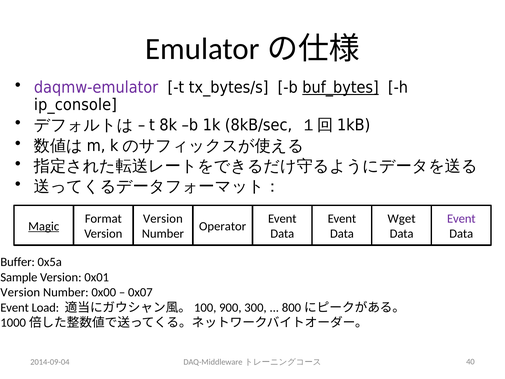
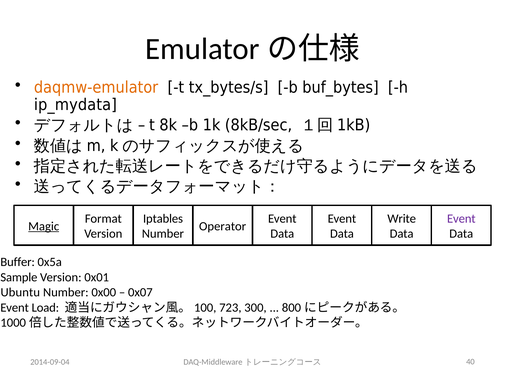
daqmw-emulator colour: purple -> orange
buf_bytes underline: present -> none
ip_console: ip_console -> ip_mydata
Version at (163, 218): Version -> Iptables
Wget: Wget -> Write
Version at (20, 292): Version -> Ubuntu
900: 900 -> 723
